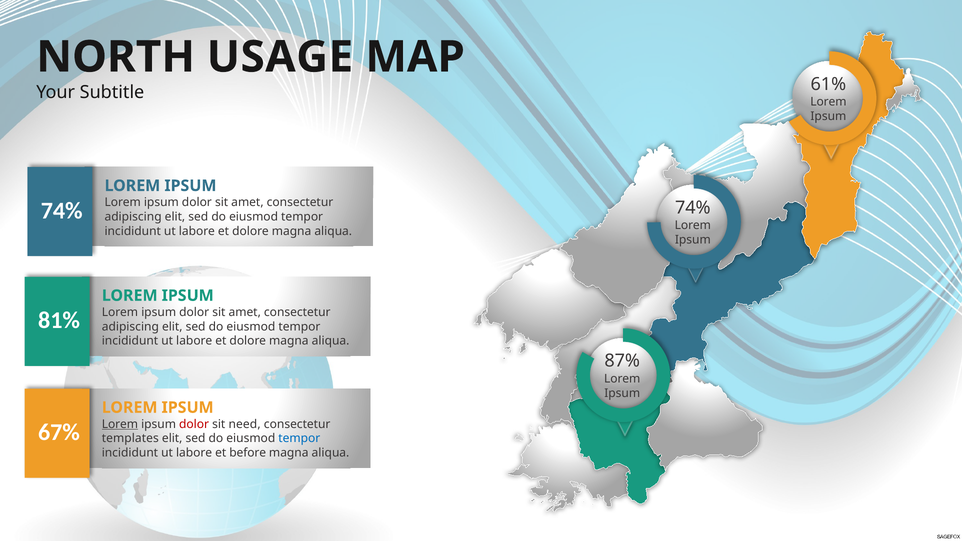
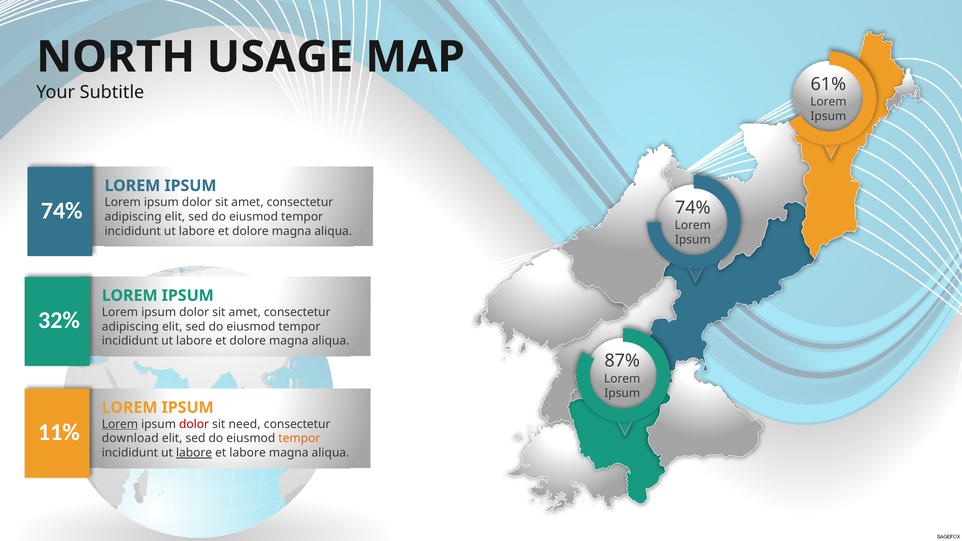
81%: 81% -> 32%
67%: 67% -> 11%
templates: templates -> download
tempor at (299, 439) colour: blue -> orange
labore at (194, 453) underline: none -> present
et before: before -> labore
